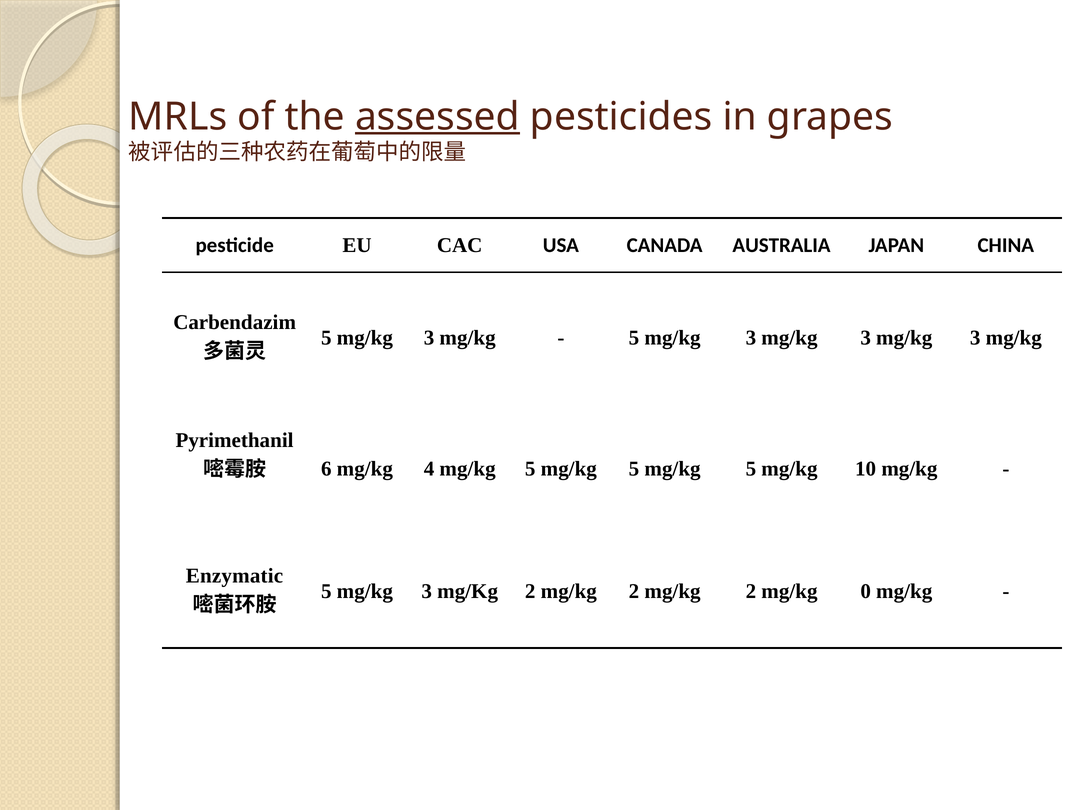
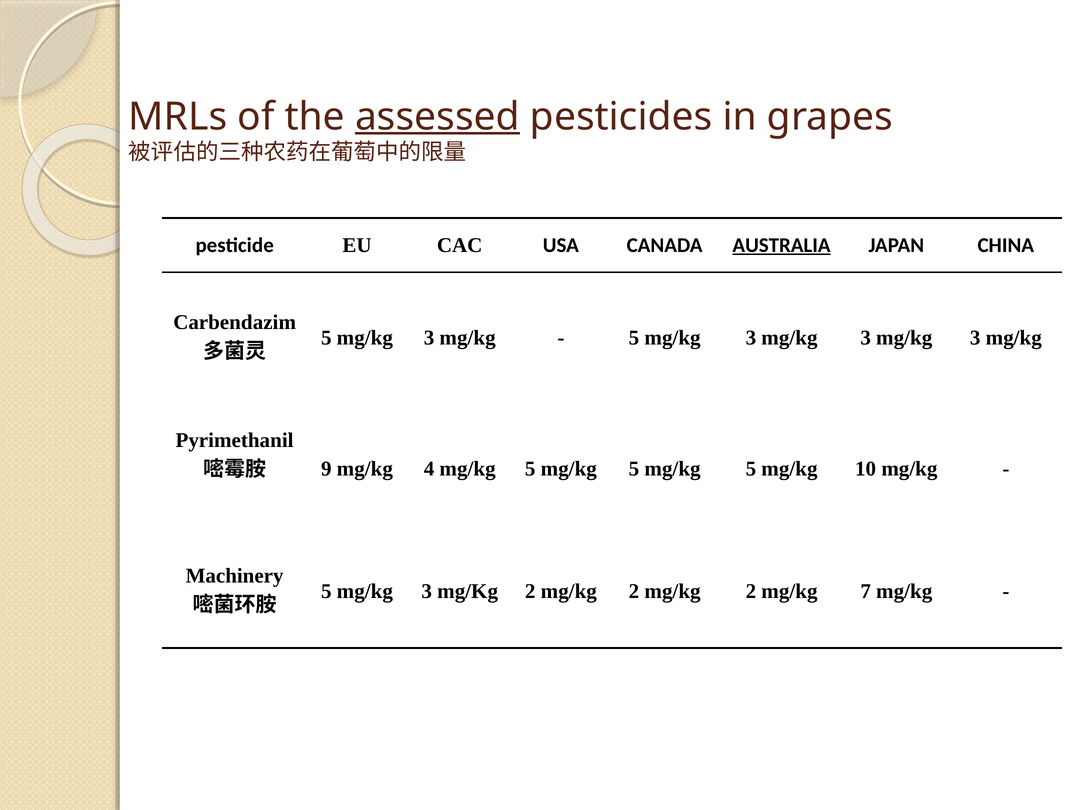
AUSTRALIA underline: none -> present
6: 6 -> 9
Enzymatic: Enzymatic -> Machinery
0: 0 -> 7
